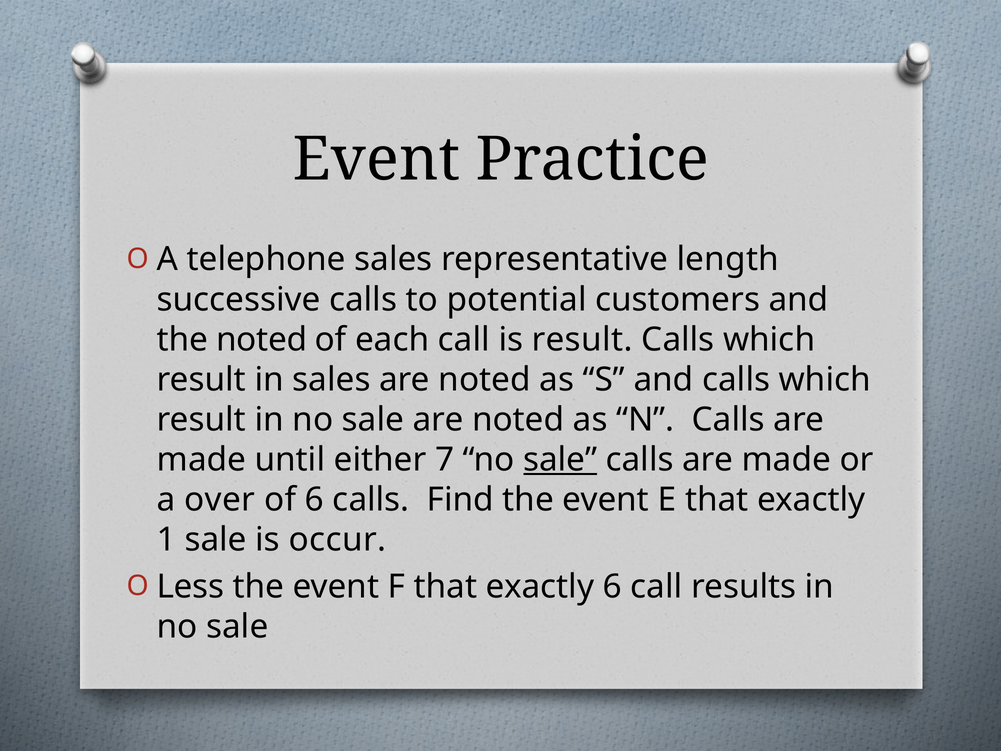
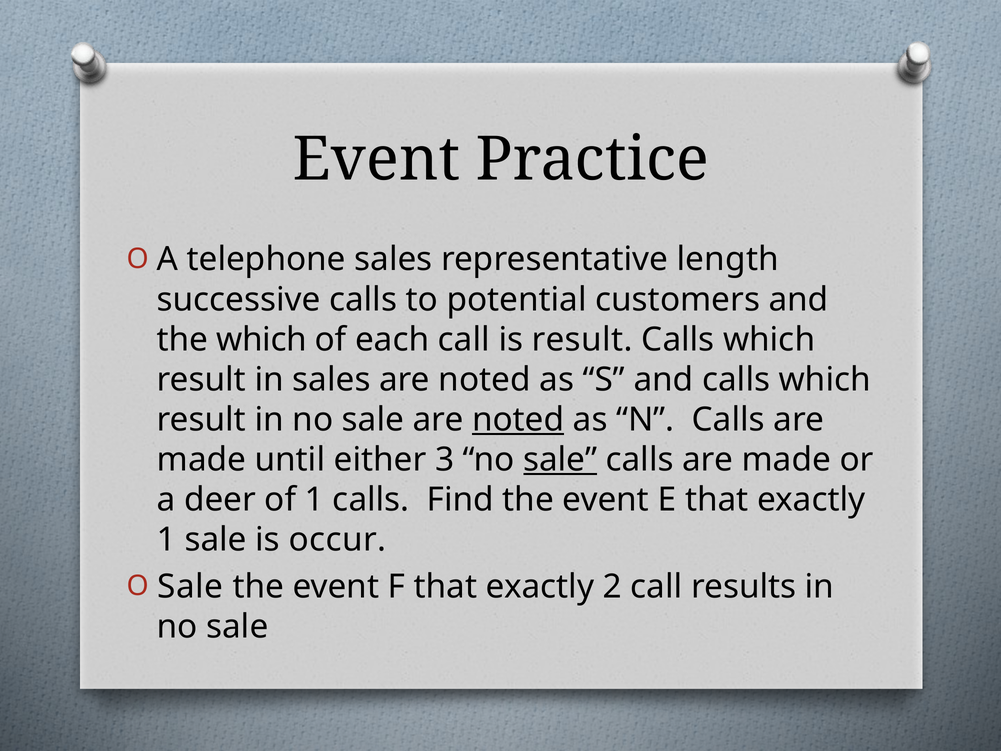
the noted: noted -> which
noted at (518, 420) underline: none -> present
7: 7 -> 3
over: over -> deer
of 6: 6 -> 1
Less at (190, 586): Less -> Sale
exactly 6: 6 -> 2
